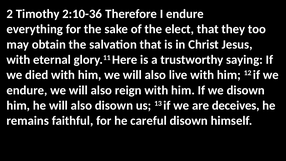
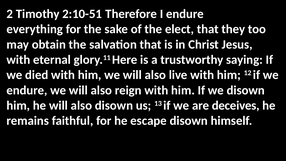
2:10-36: 2:10-36 -> 2:10-51
careful: careful -> escape
